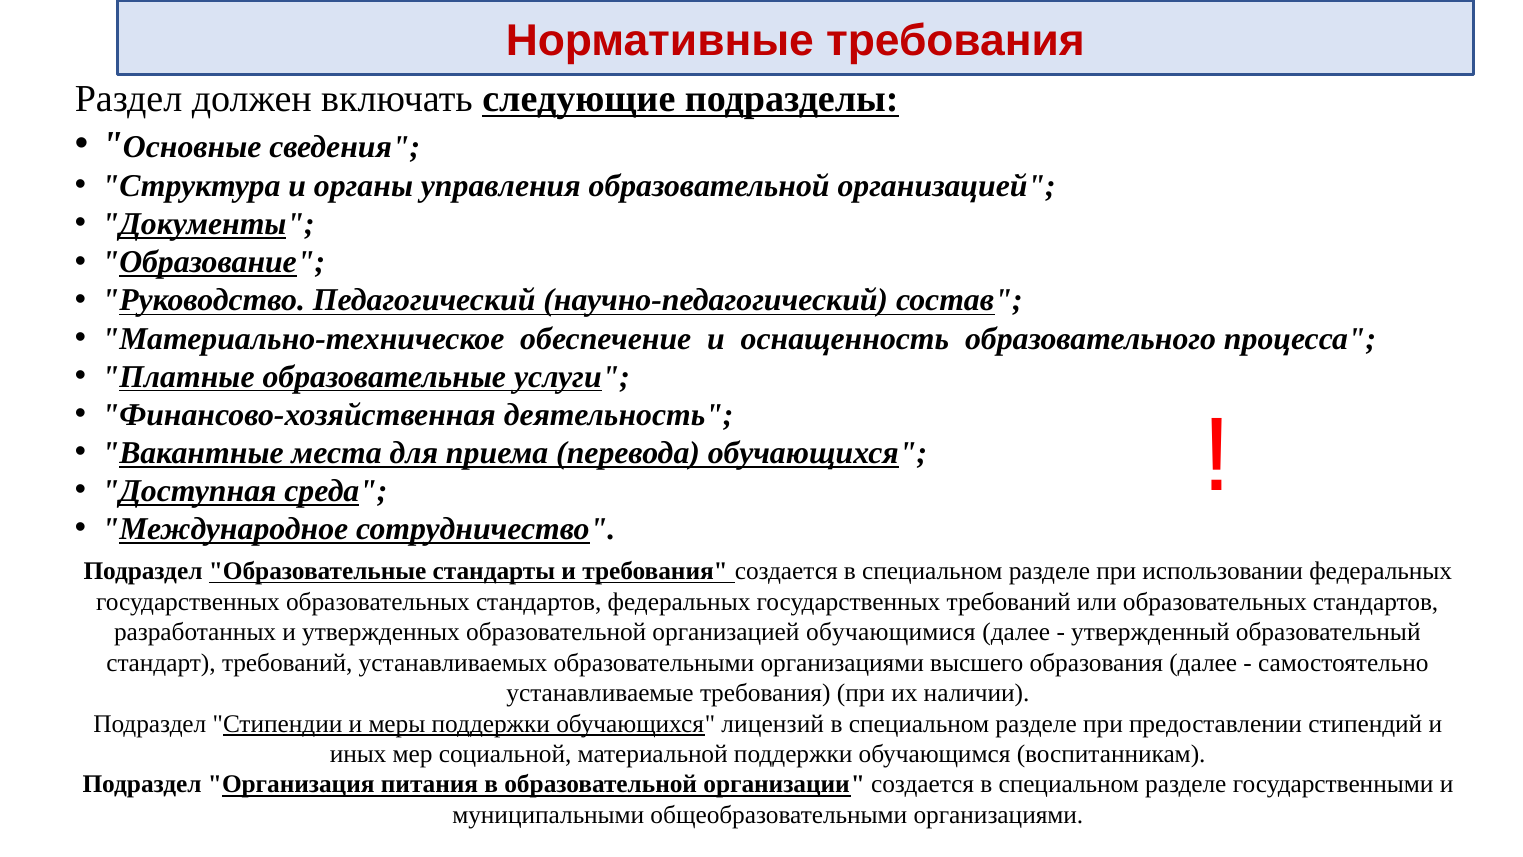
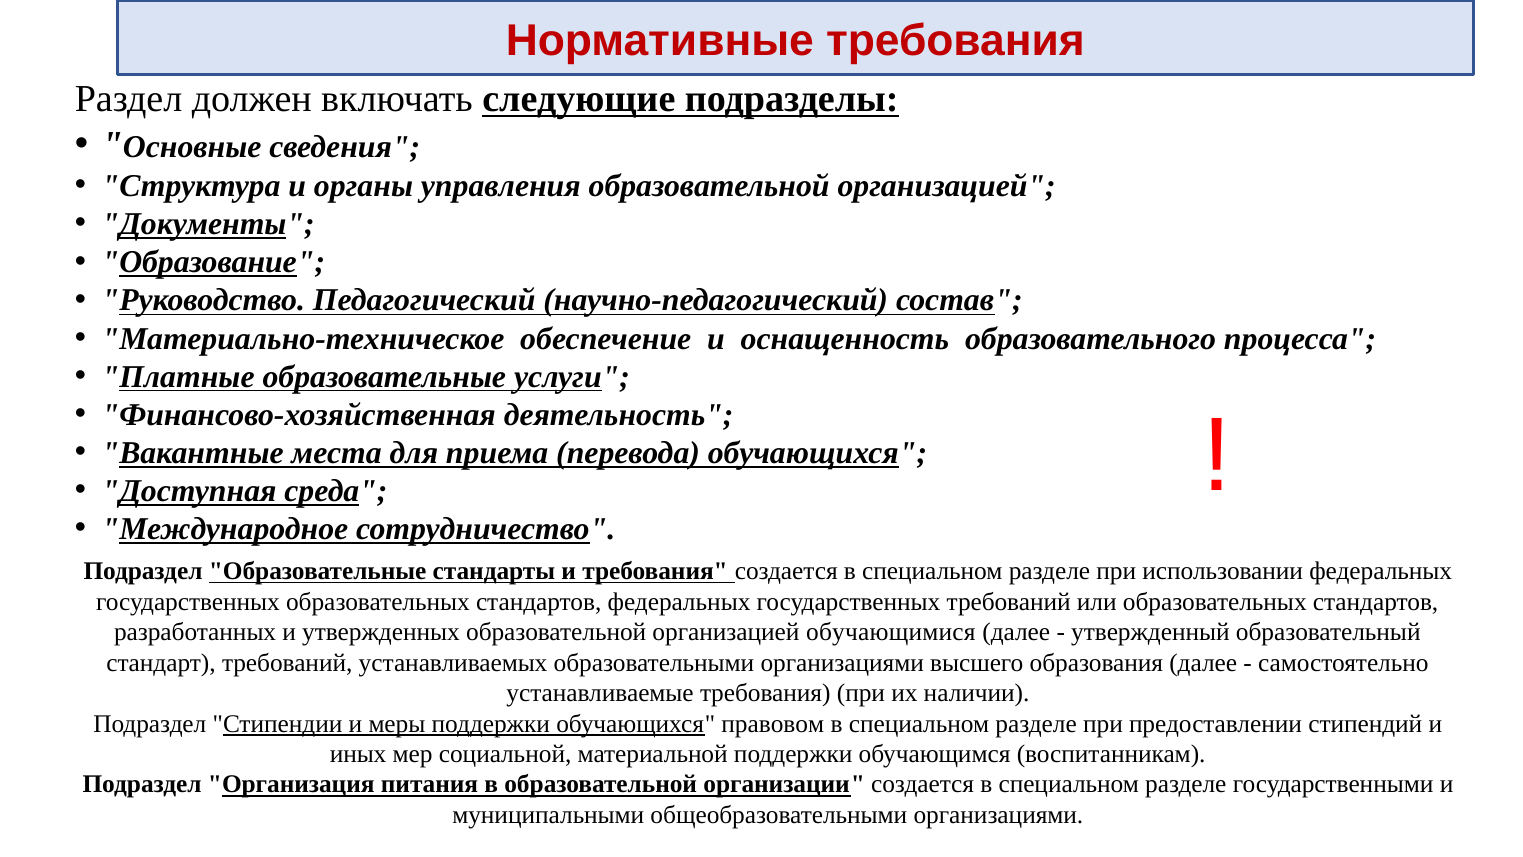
лицензий: лицензий -> правовом
